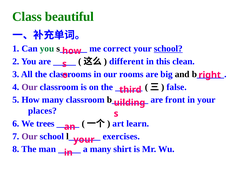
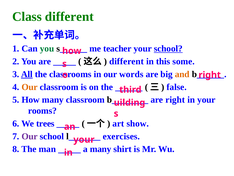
Class beautiful: beautiful -> different
correct: correct -> teacher
clean: clean -> some
All underline: none -> present
rooms: rooms -> words
and colour: black -> orange
Our at (30, 87) colour: purple -> orange
are front: front -> right
places: places -> rooms
learn: learn -> show
